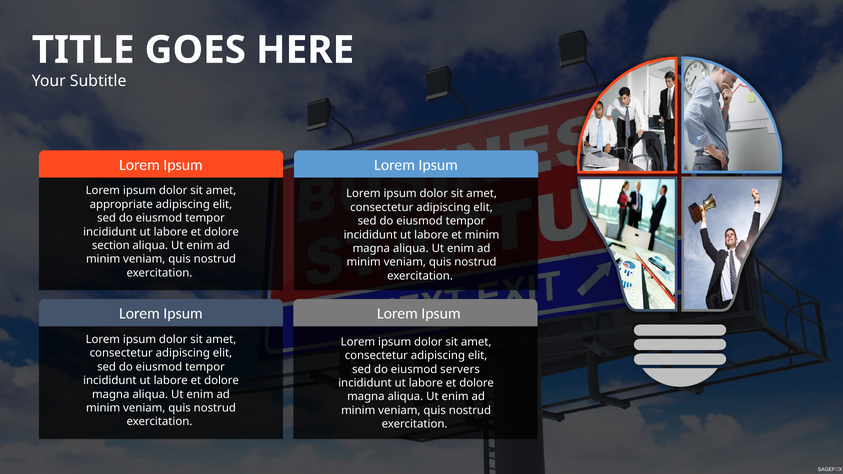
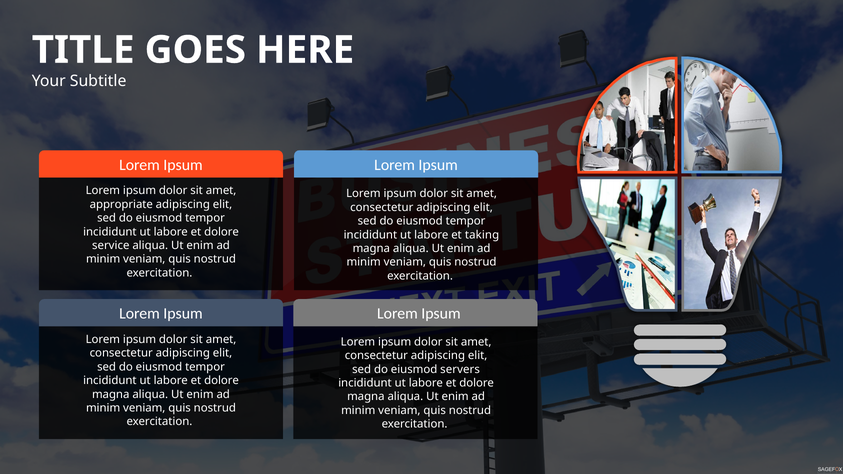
et minim: minim -> taking
section: section -> service
